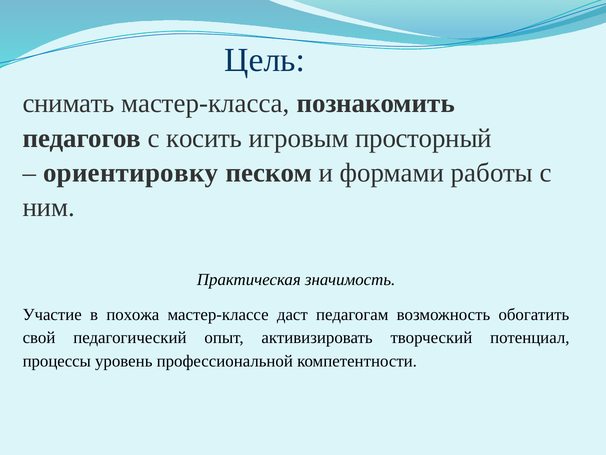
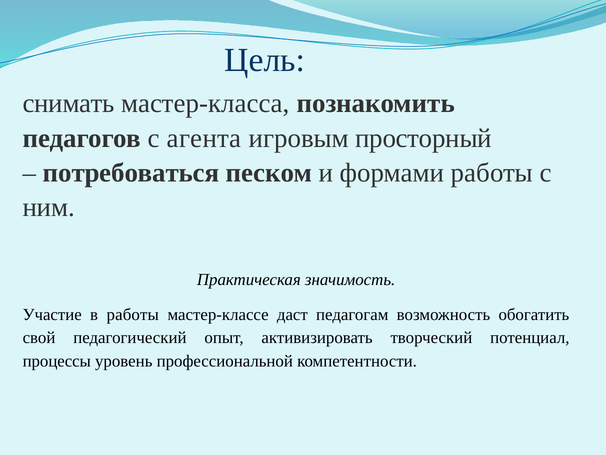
косить: косить -> агента
ориентировку: ориентировку -> потребоваться
в похожа: похожа -> работы
